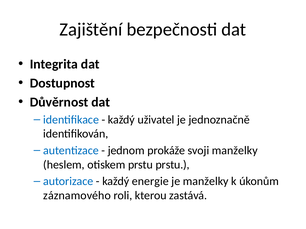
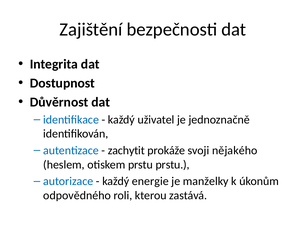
jednom: jednom -> zachytit
svoji manželky: manželky -> nějakého
záznamového: záznamového -> odpovědného
